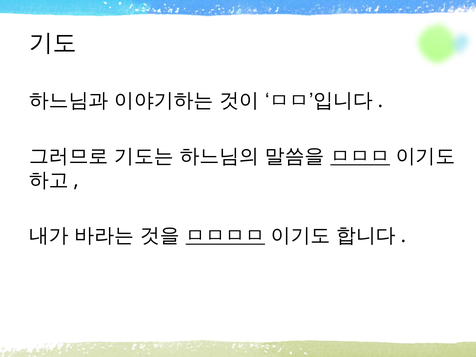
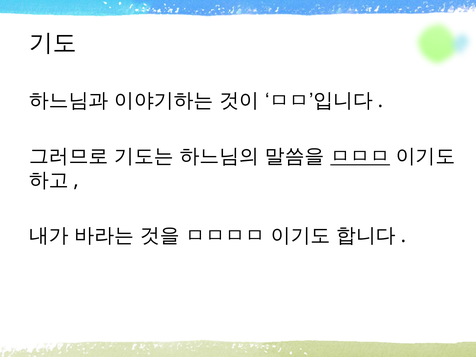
ㅁㅁㅁㅁ underline: present -> none
